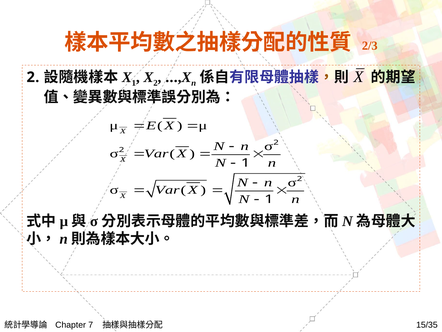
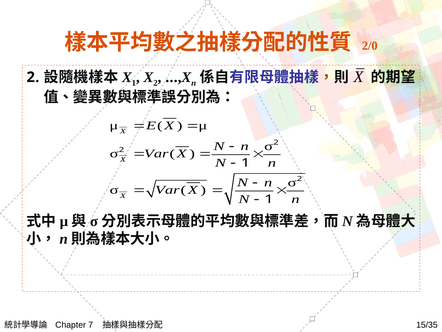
2/3: 2/3 -> 2/0
